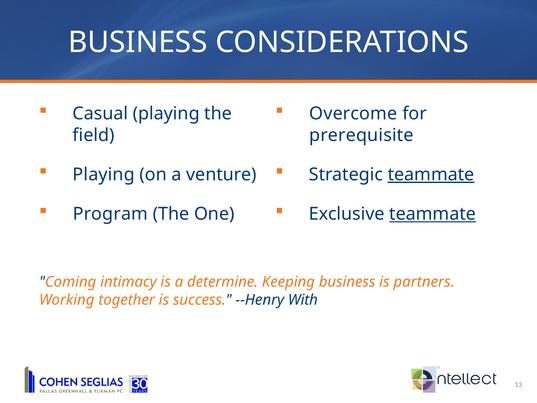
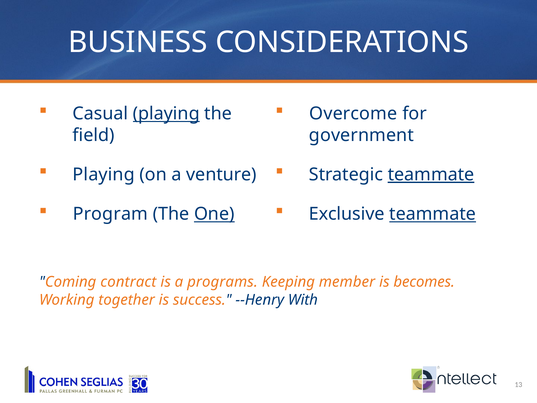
playing at (166, 114) underline: none -> present
prerequisite: prerequisite -> government
One underline: none -> present
intimacy: intimacy -> contract
determine: determine -> programs
Keeping business: business -> member
partners: partners -> becomes
